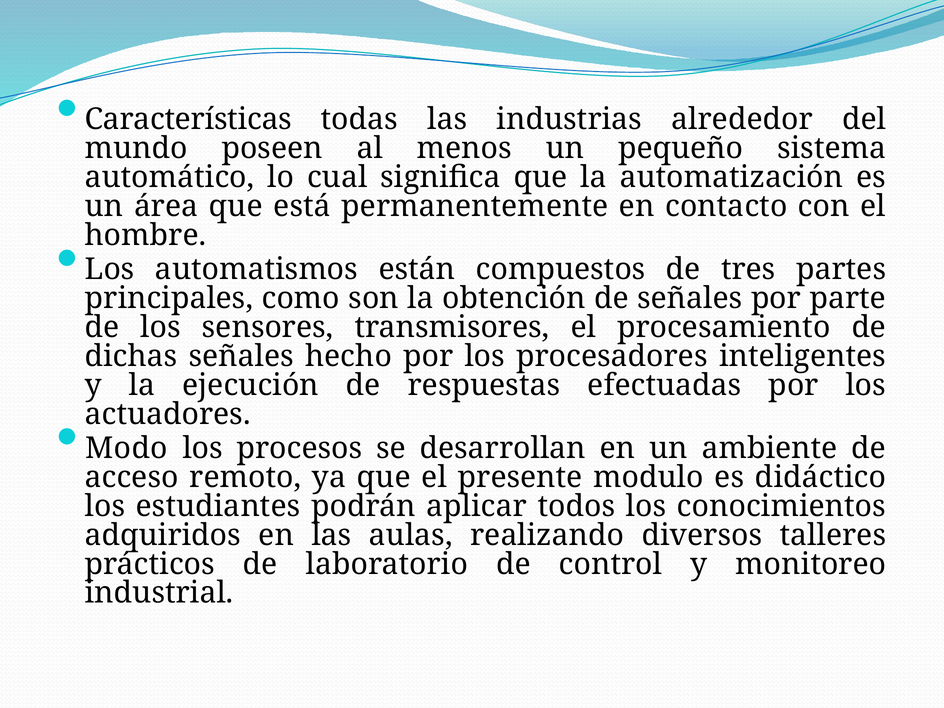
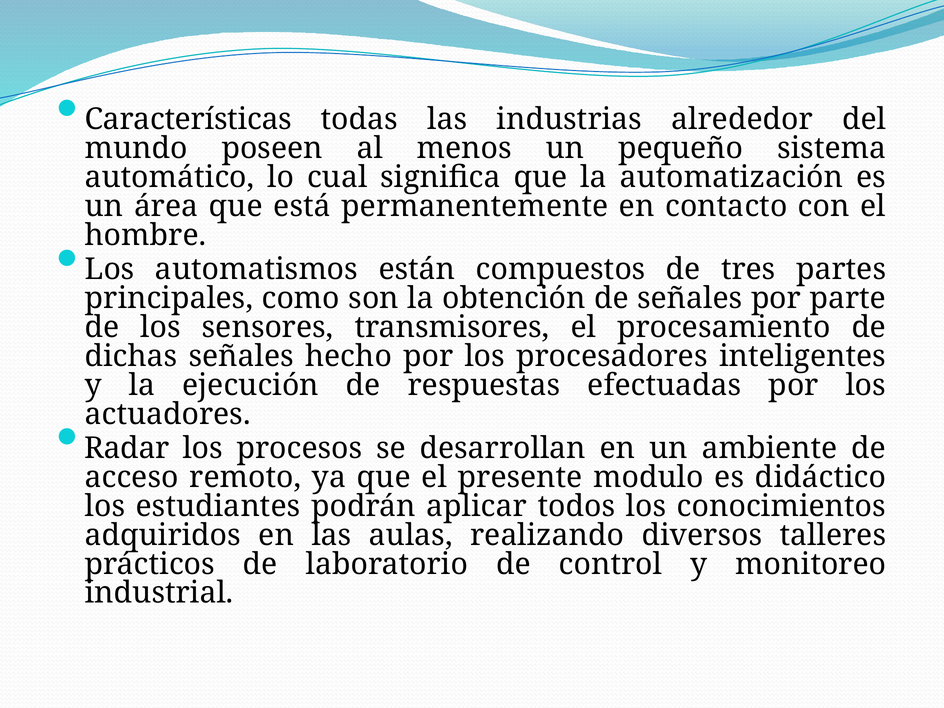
Modo: Modo -> Radar
